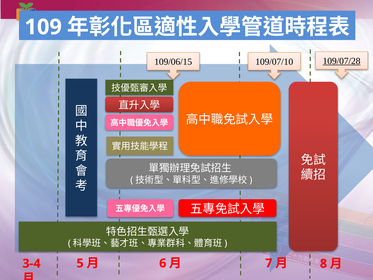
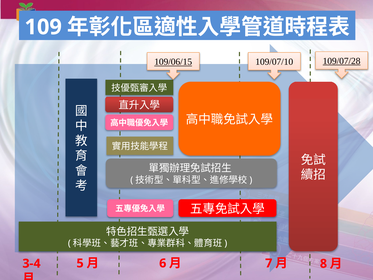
109/06/15 underline: none -> present
